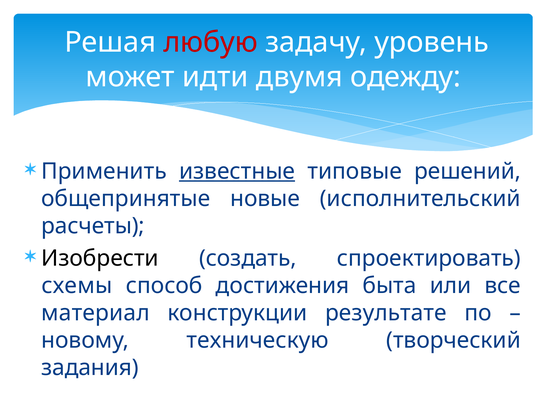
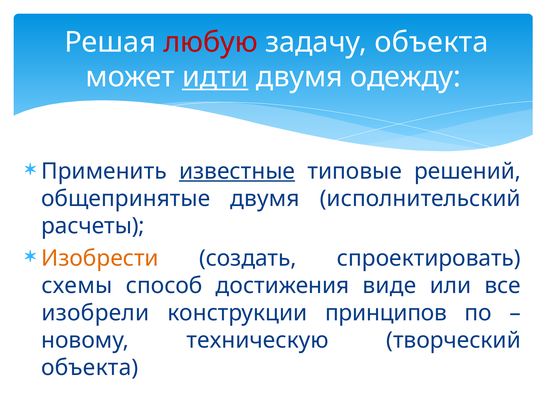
задачу уровень: уровень -> объекта
идти underline: none -> present
общепринятые новые: новые -> двумя
Изобрести colour: black -> orange
быта: быта -> виде
материал: материал -> изобрели
результате: результате -> принципов
задания at (90, 367): задания -> объекта
